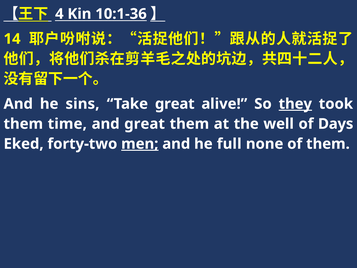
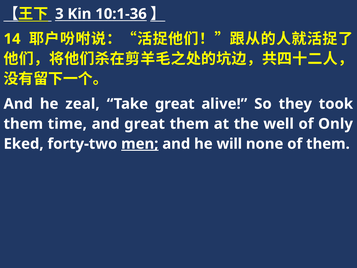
4: 4 -> 3
sins: sins -> zeal
they underline: present -> none
Days: Days -> Only
full: full -> will
